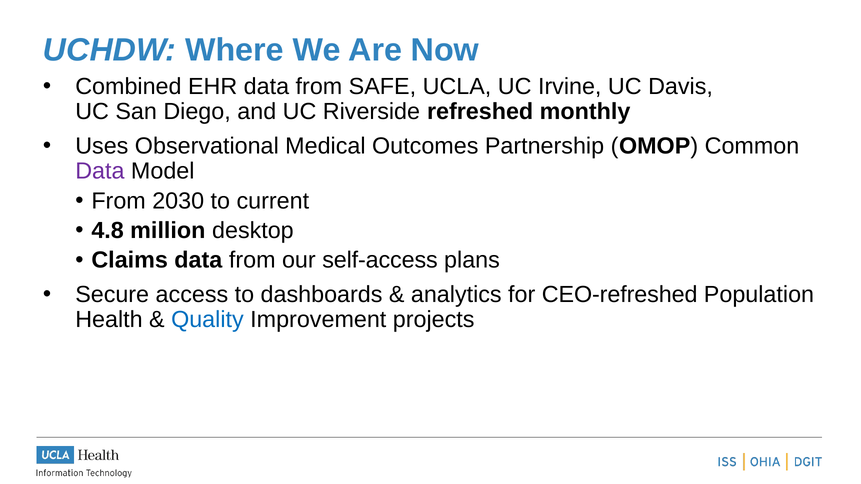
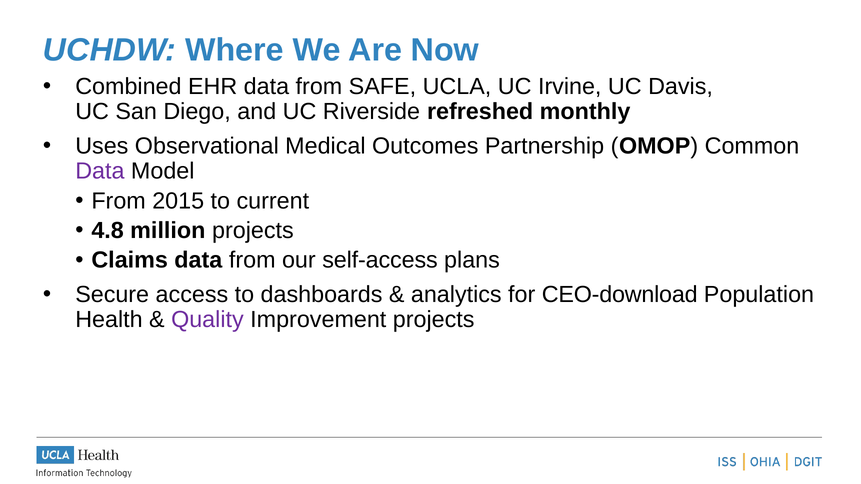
2030: 2030 -> 2015
million desktop: desktop -> projects
CEO-refreshed: CEO-refreshed -> CEO-download
Quality colour: blue -> purple
